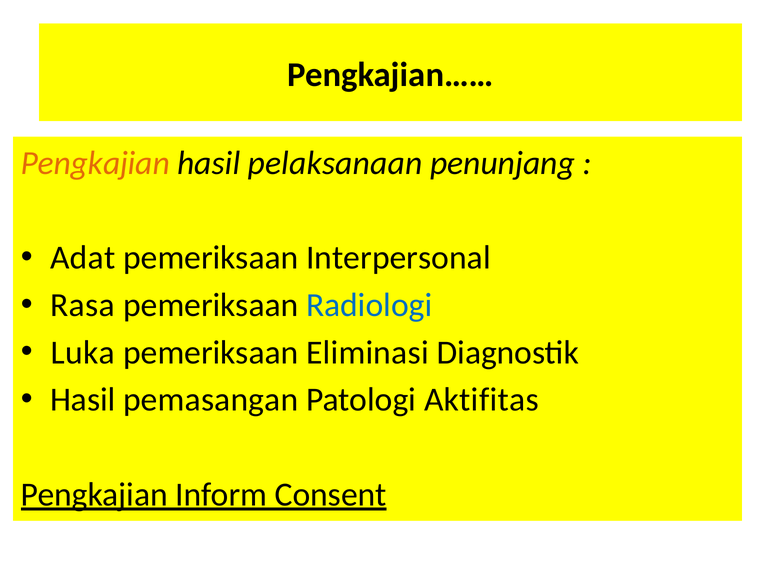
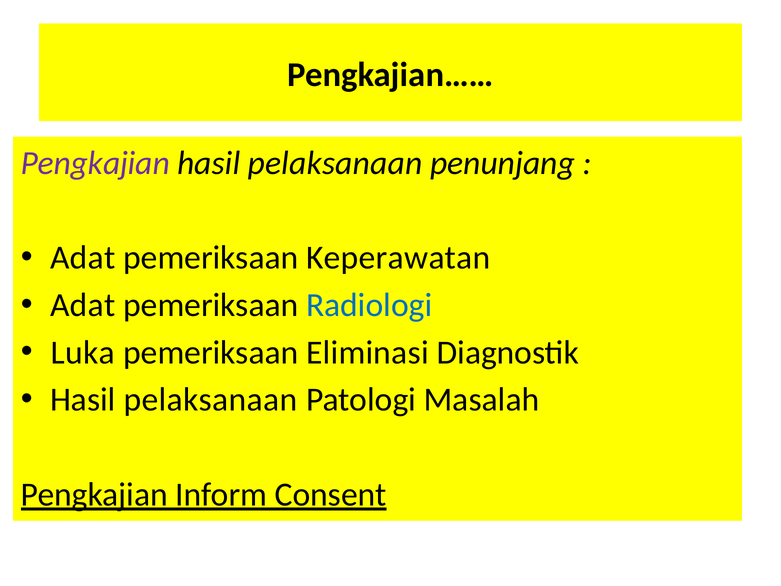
Pengkajian at (95, 163) colour: orange -> purple
Interpersonal: Interpersonal -> Keperawatan
Rasa at (83, 305): Rasa -> Adat
pemasangan at (211, 400): pemasangan -> pelaksanaan
Aktifitas: Aktifitas -> Masalah
